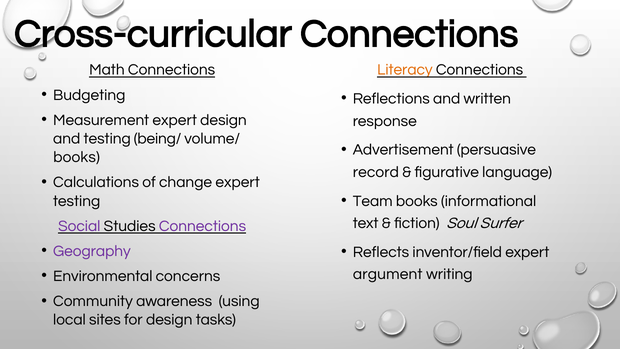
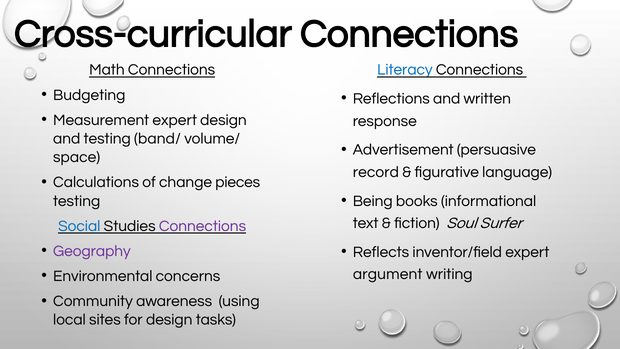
Literacy colour: orange -> blue
being/: being/ -> band/
books at (77, 157): books -> space
change expert: expert -> pieces
Team: Team -> Being
Social colour: purple -> blue
